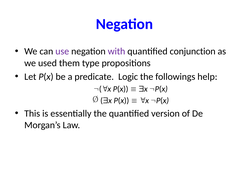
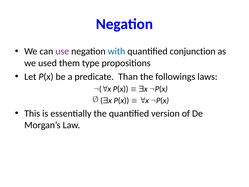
with colour: purple -> blue
Logic: Logic -> Than
help: help -> laws
